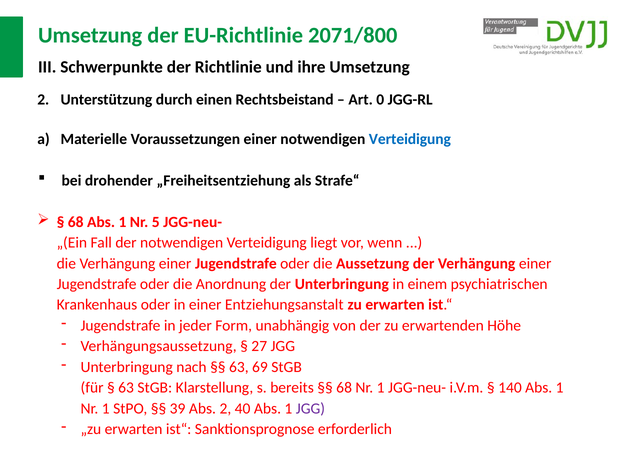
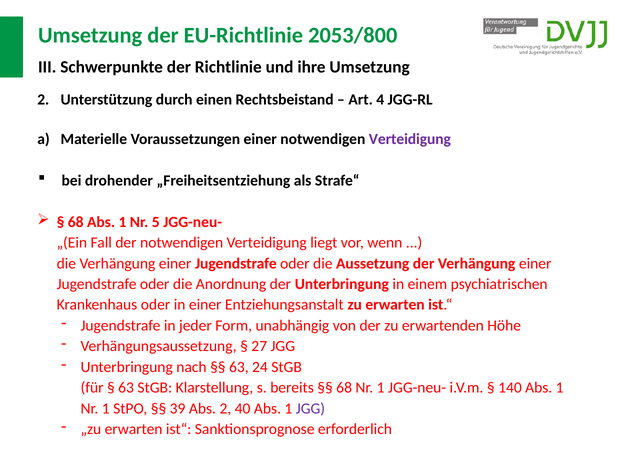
2071/800: 2071/800 -> 2053/800
0: 0 -> 4
Verteidigung at (410, 139) colour: blue -> purple
69: 69 -> 24
